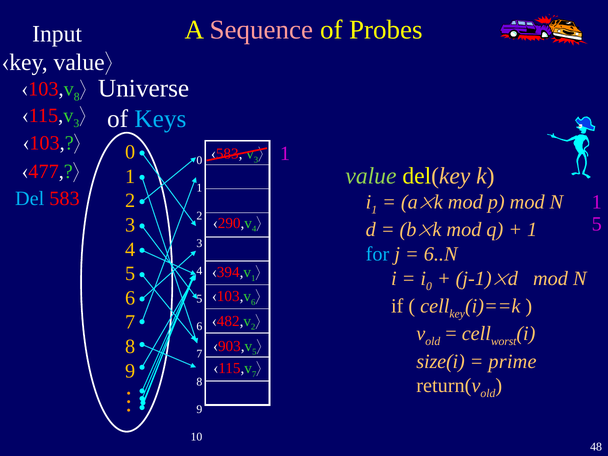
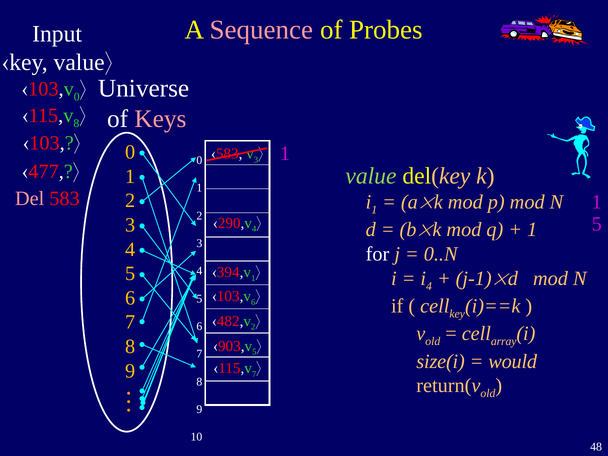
8 at (77, 97): 8 -> 0
Keys colour: light blue -> pink
3 at (76, 124): 3 -> 8
Del colour: light blue -> pink
for colour: light blue -> white
6..N: 6..N -> 0..N
i 0: 0 -> 4
worst: worst -> array
prime: prime -> would
